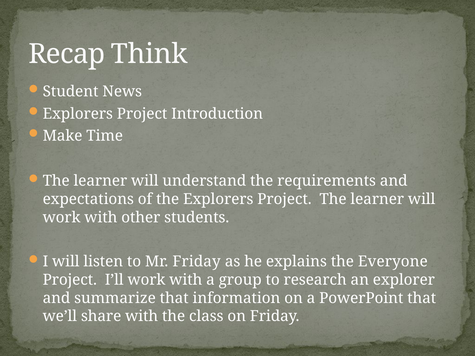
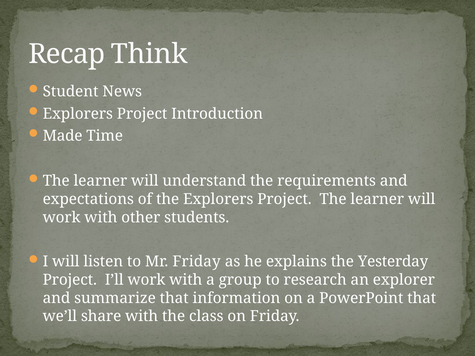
Make: Make -> Made
Everyone: Everyone -> Yesterday
